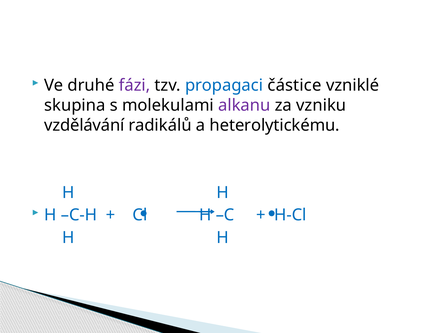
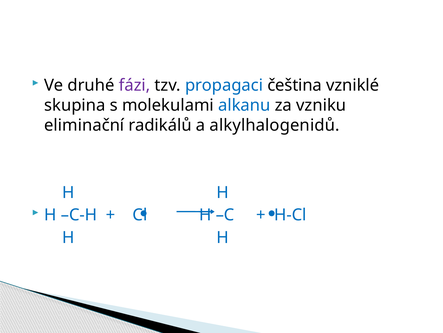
částice: částice -> čeština
alkanu colour: purple -> blue
vzdělávání: vzdělávání -> eliminační
heterolytickému: heterolytickému -> alkylhalogenidů
